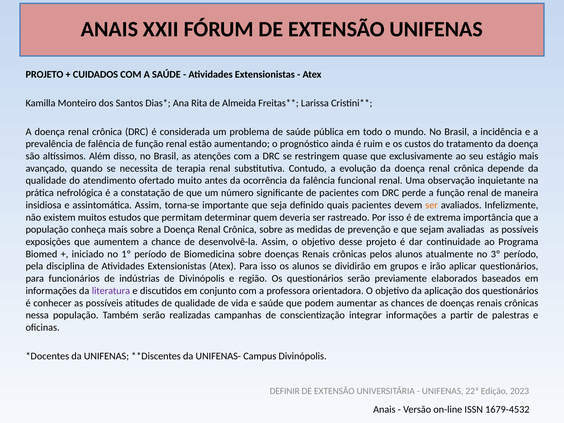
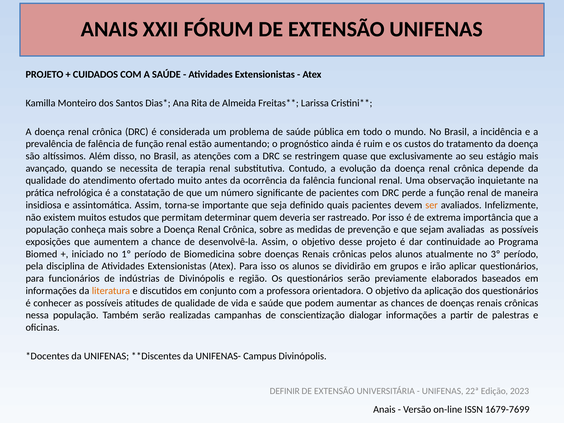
literatura colour: purple -> orange
integrar: integrar -> dialogar
1679-4532: 1679-4532 -> 1679-7699
